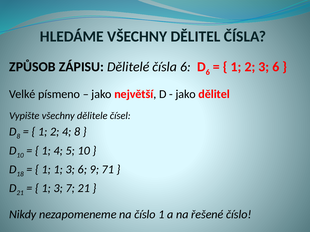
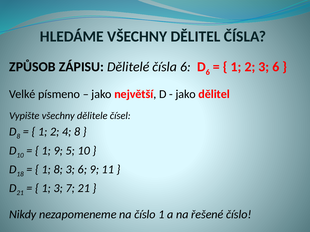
1 4: 4 -> 9
1 1: 1 -> 8
71: 71 -> 11
